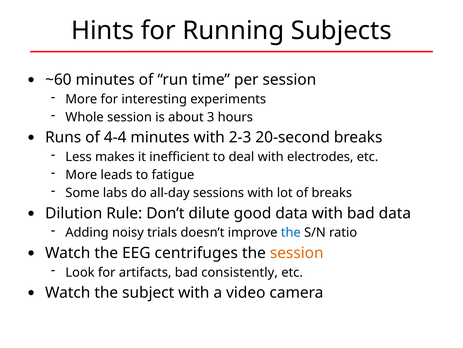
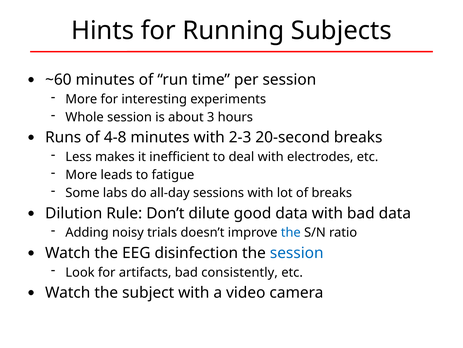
4-4: 4-4 -> 4-8
centrifuges: centrifuges -> disinfection
session at (297, 252) colour: orange -> blue
